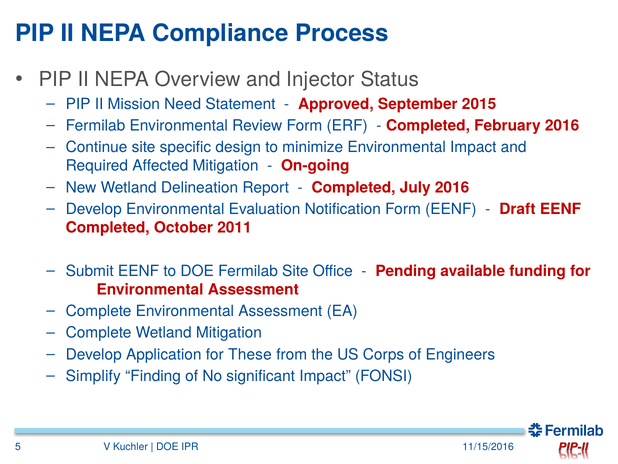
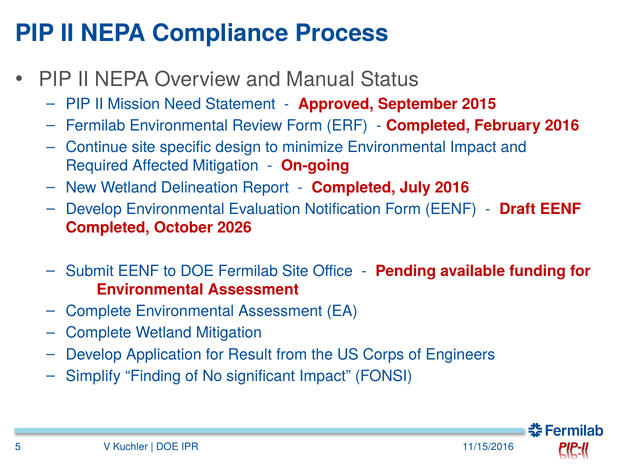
Injector: Injector -> Manual
2011: 2011 -> 2026
These: These -> Result
